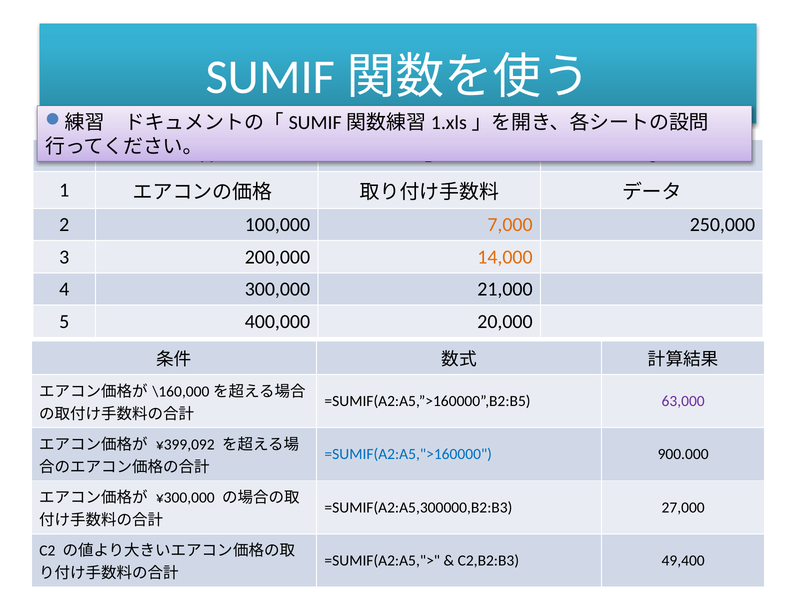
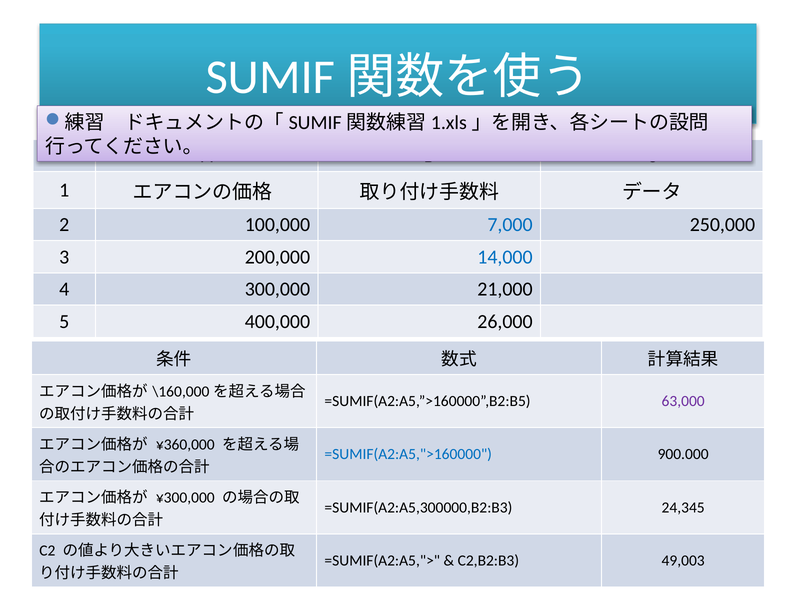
7,000 colour: orange -> blue
14,000 colour: orange -> blue
20,000: 20,000 -> 26,000
¥399,092: ¥399,092 -> ¥360,000
27,000: 27,000 -> 24,345
49,400: 49,400 -> 49,003
